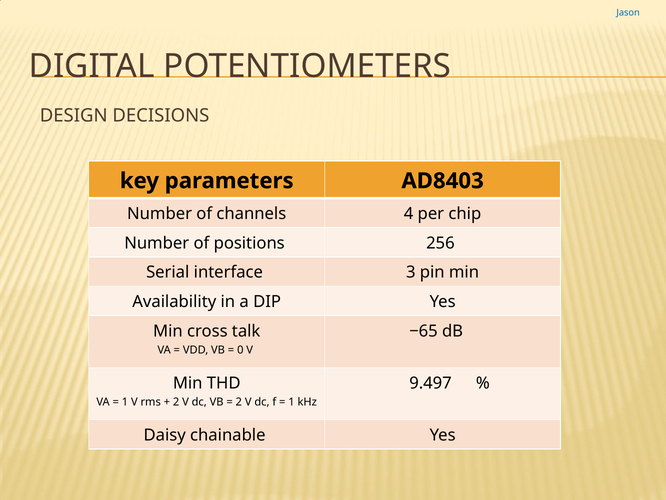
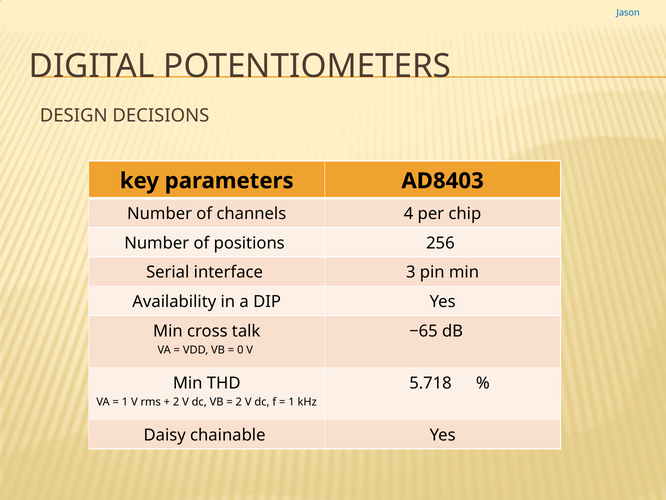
9.497: 9.497 -> 5.718
